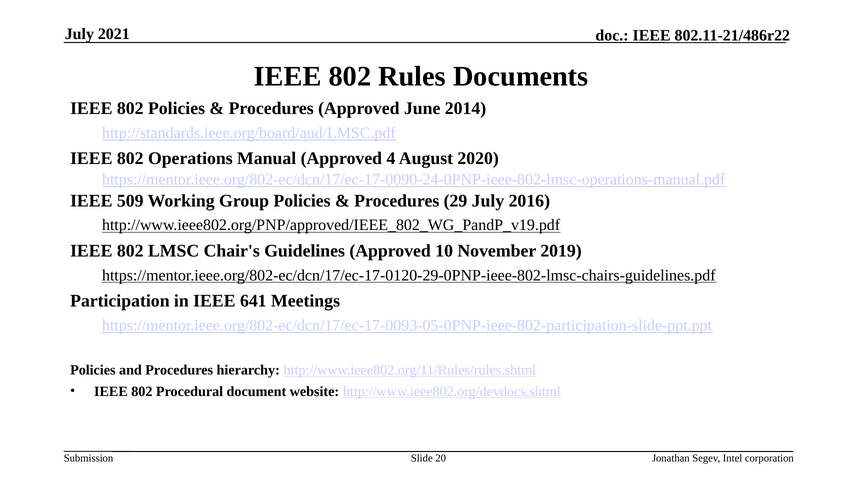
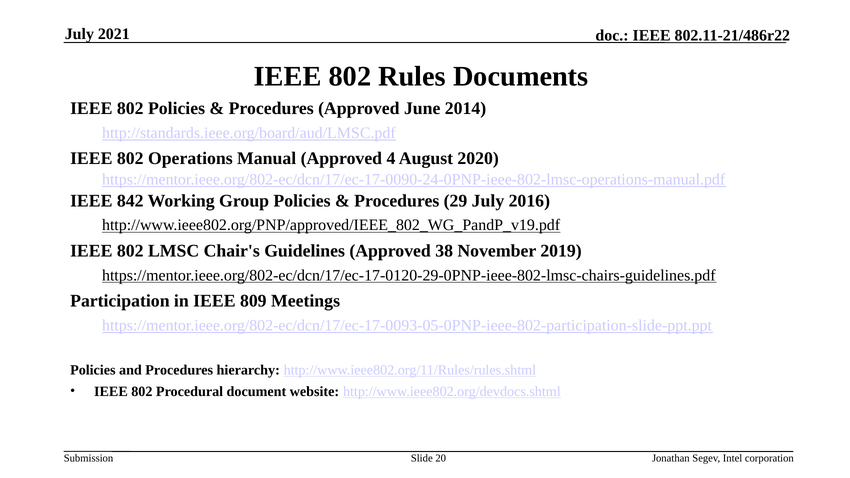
509: 509 -> 842
10: 10 -> 38
641: 641 -> 809
